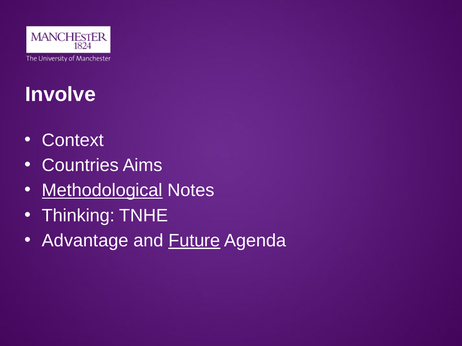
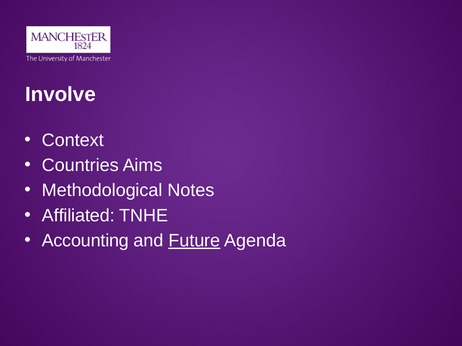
Methodological underline: present -> none
Thinking: Thinking -> Affiliated
Advantage: Advantage -> Accounting
